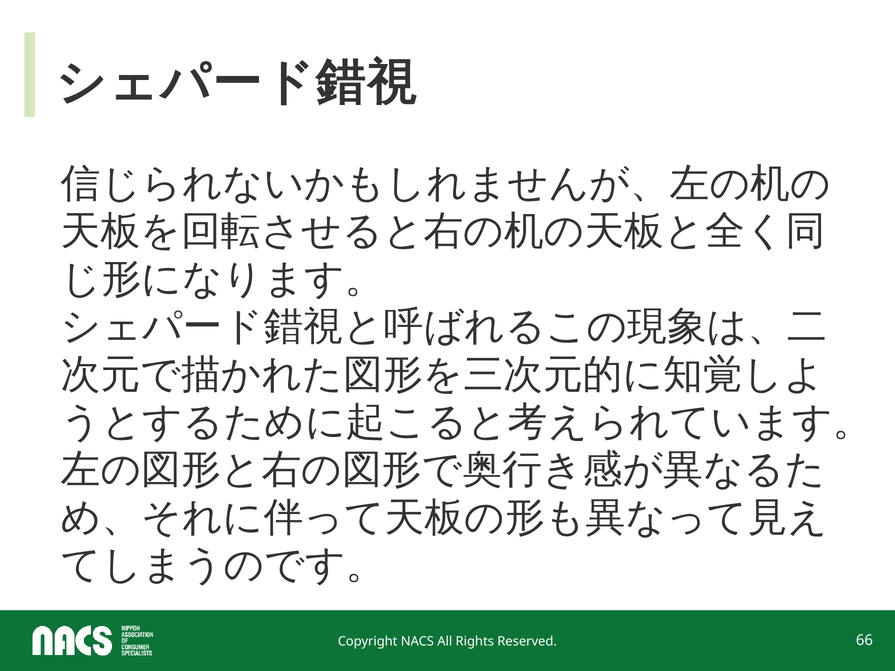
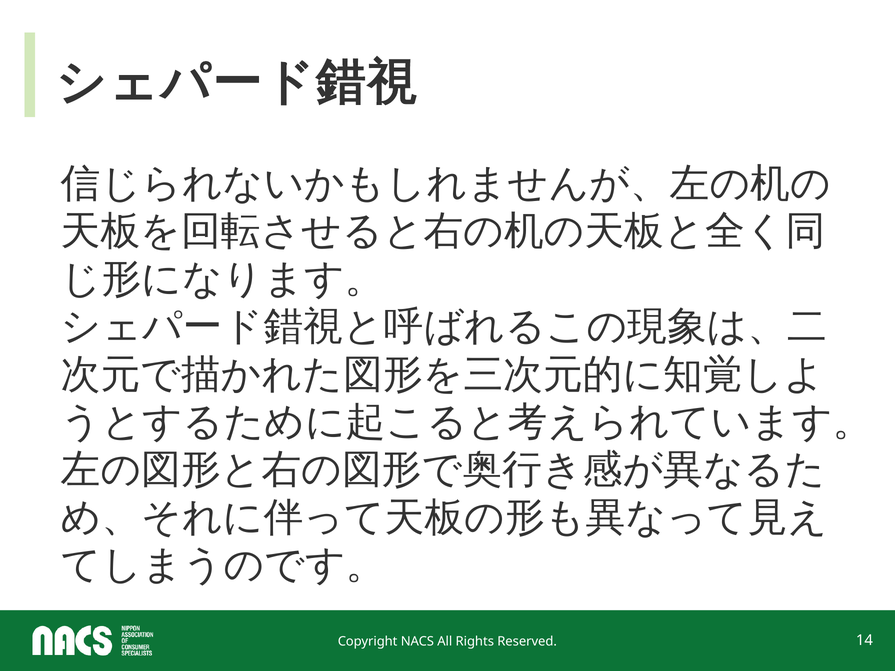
66: 66 -> 14
